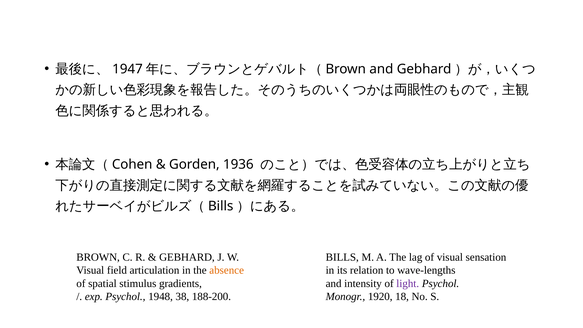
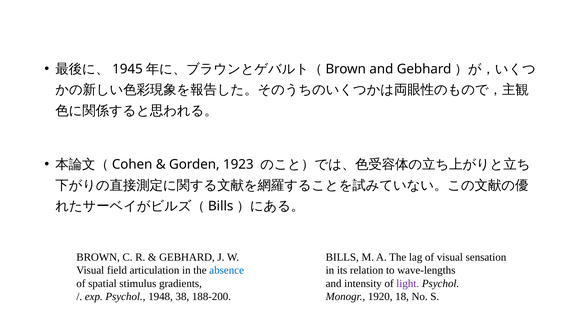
1947: 1947 -> 1945
1936: 1936 -> 1923
absence colour: orange -> blue
